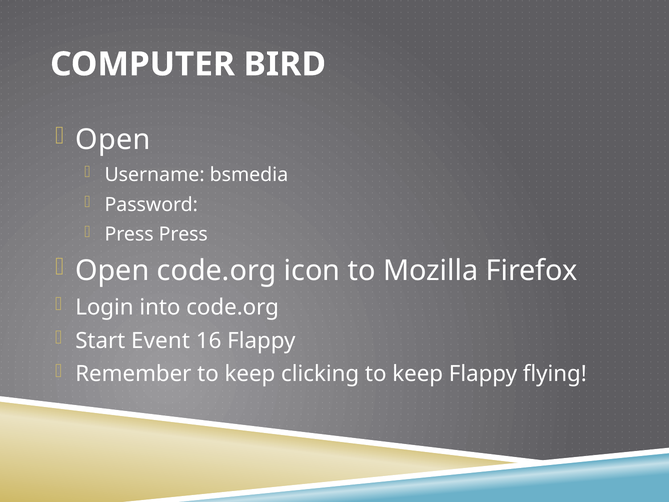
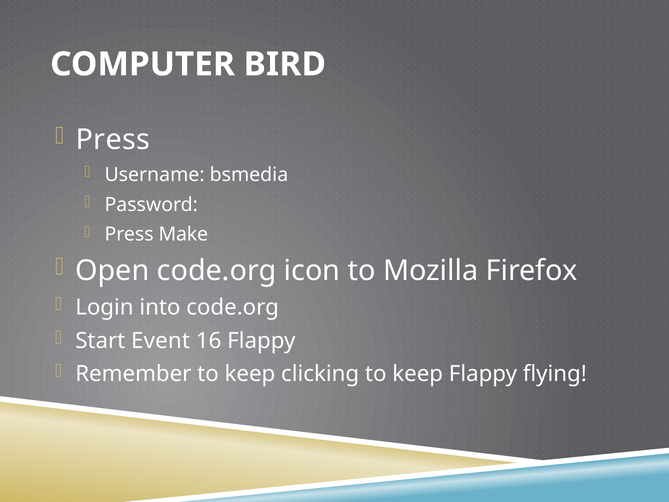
Open at (113, 140): Open -> Press
Press Press: Press -> Make
